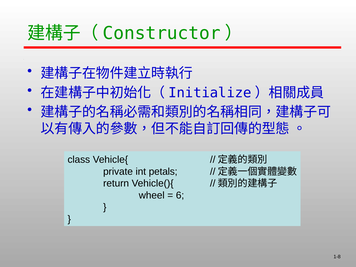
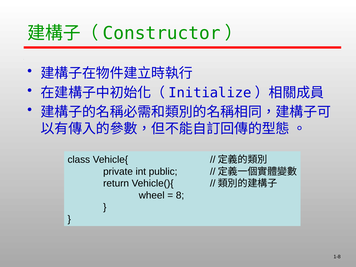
petals: petals -> public
6: 6 -> 8
